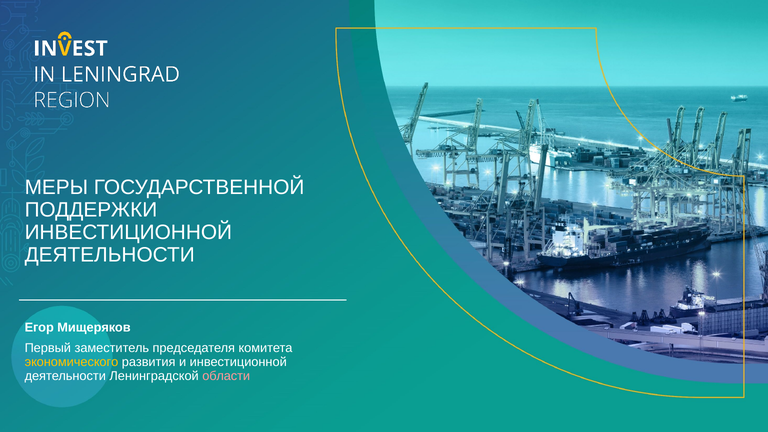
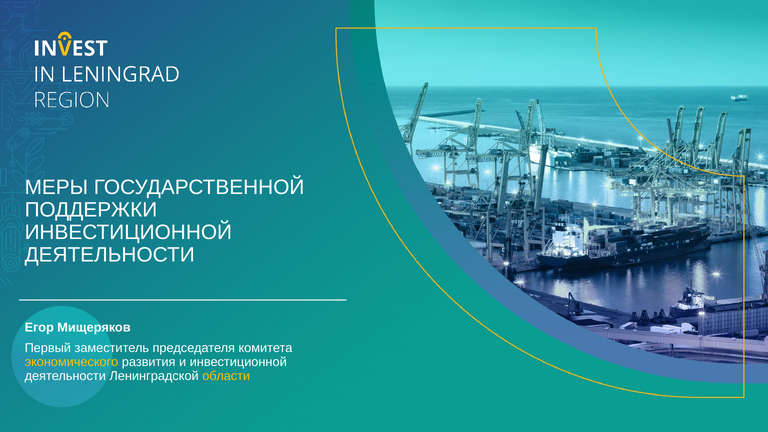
области colour: pink -> yellow
